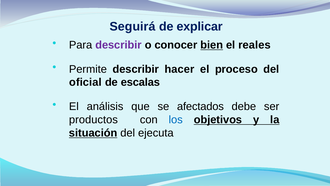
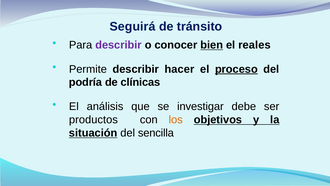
explicar: explicar -> tránsito
proceso underline: none -> present
oficial: oficial -> podría
escalas: escalas -> clínicas
afectados: afectados -> investigar
los colour: blue -> orange
ejecuta: ejecuta -> sencilla
